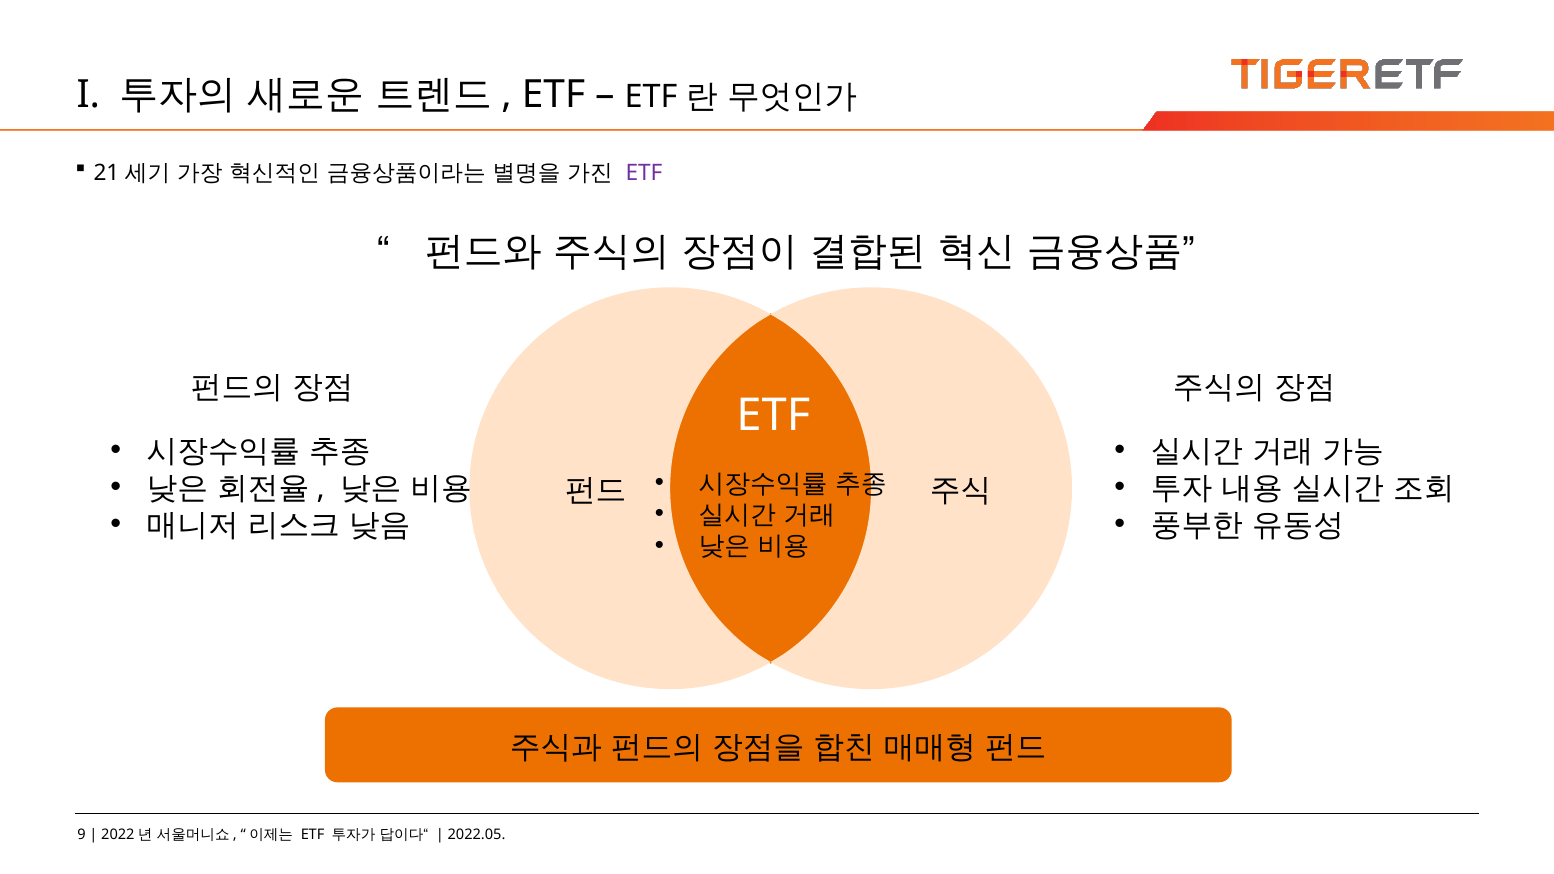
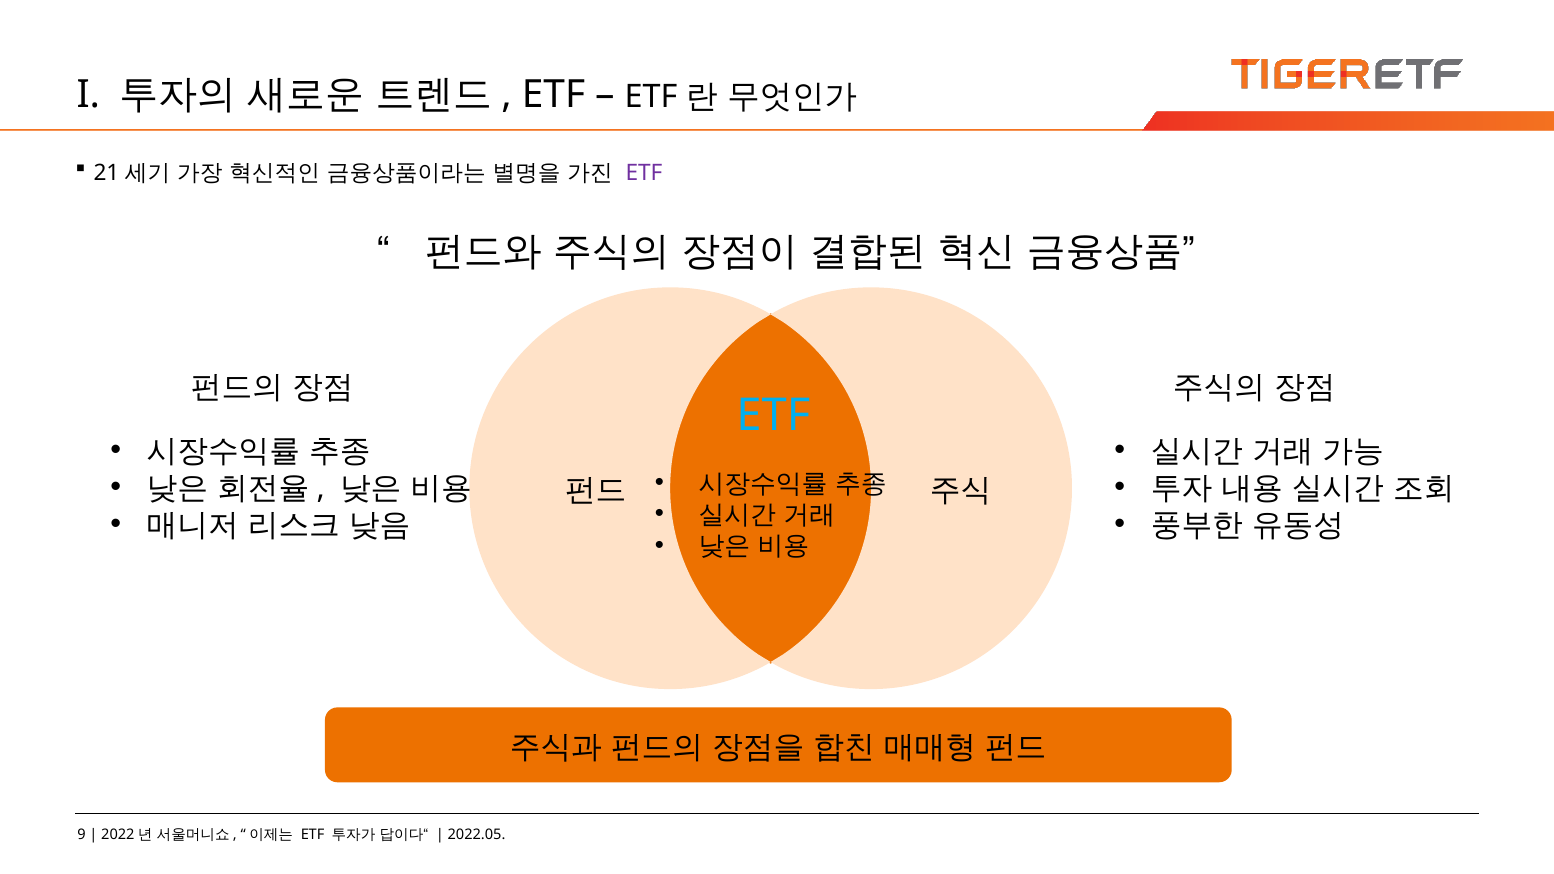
ETF at (773, 415) colour: white -> light blue
